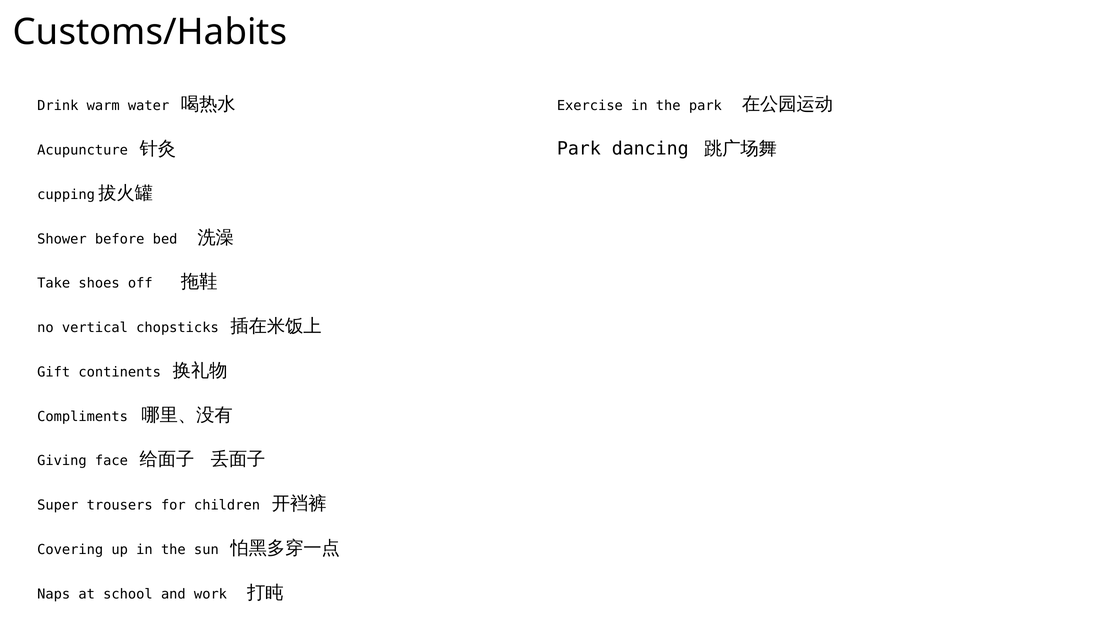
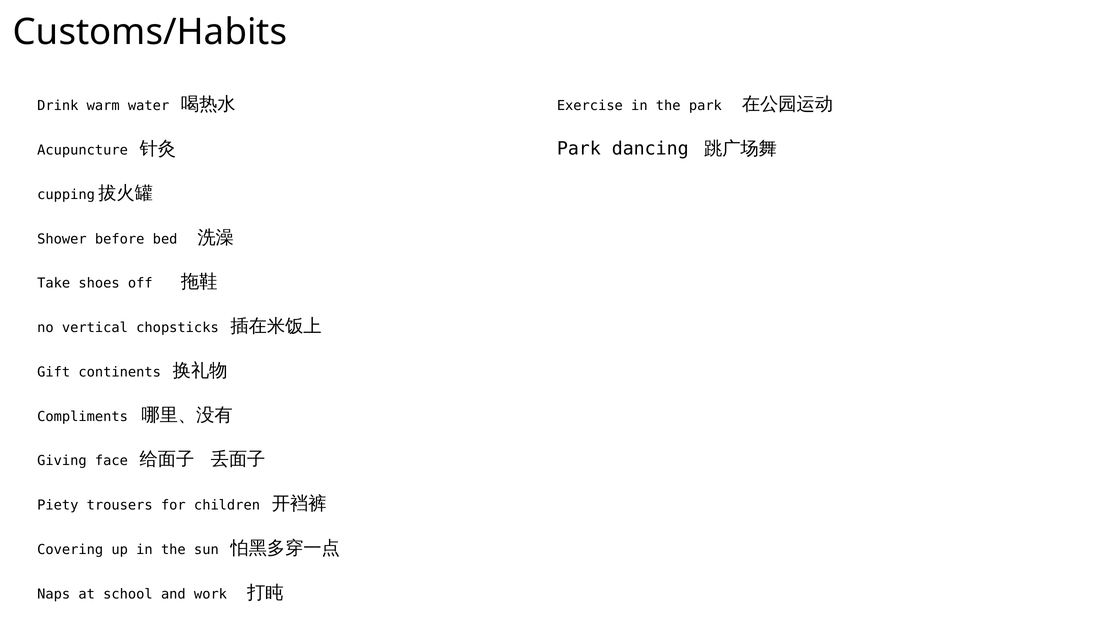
Super: Super -> Piety
